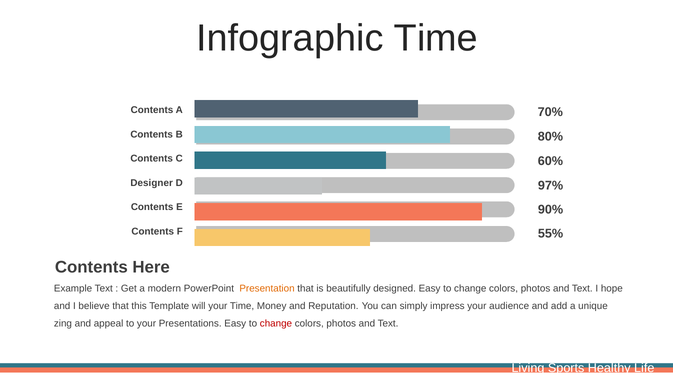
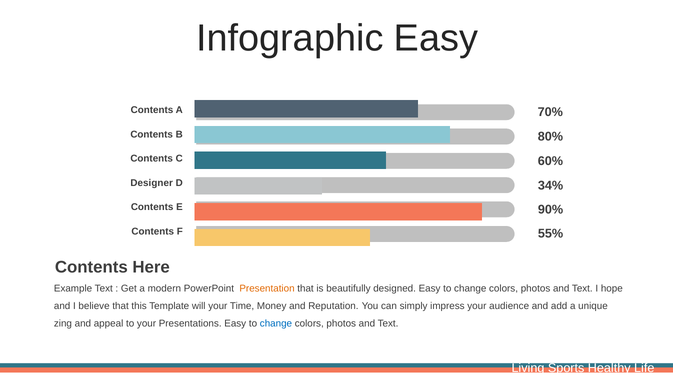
Infographic Time: Time -> Easy
97%: 97% -> 34%
change at (276, 324) colour: red -> blue
